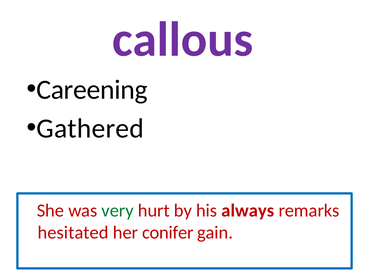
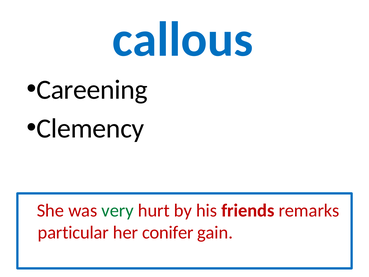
callous colour: purple -> blue
Gathered: Gathered -> Clemency
always: always -> friends
hesitated: hesitated -> particular
